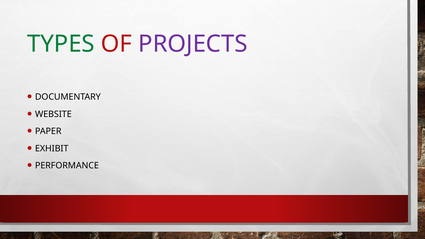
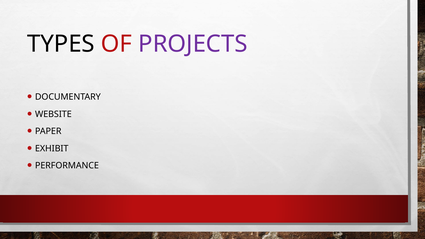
TYPES colour: green -> black
